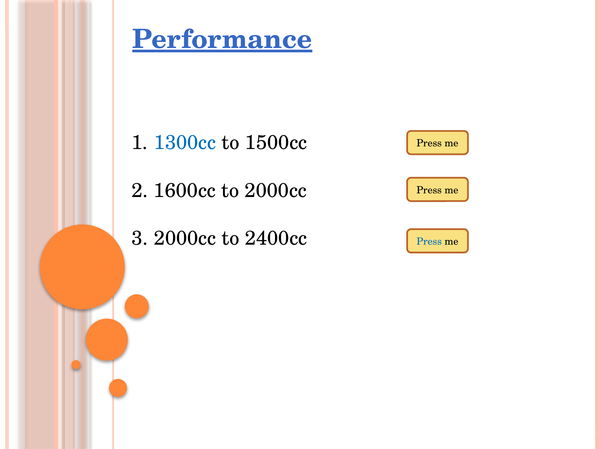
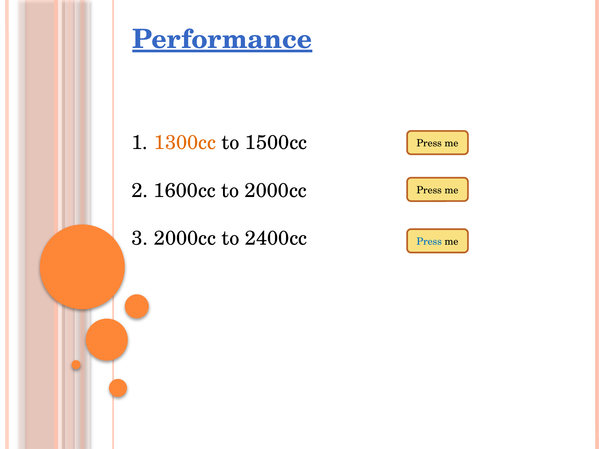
1300cc colour: blue -> orange
